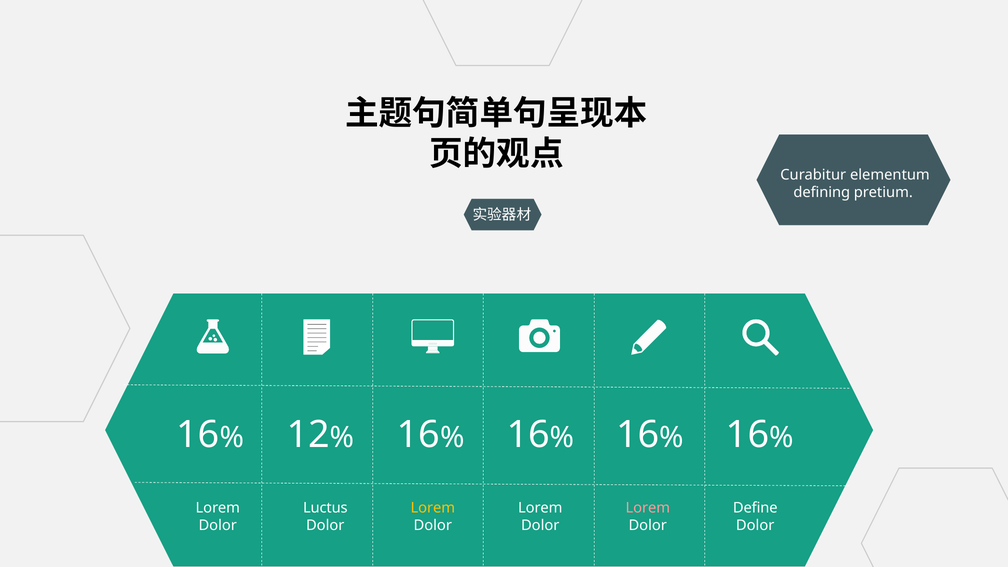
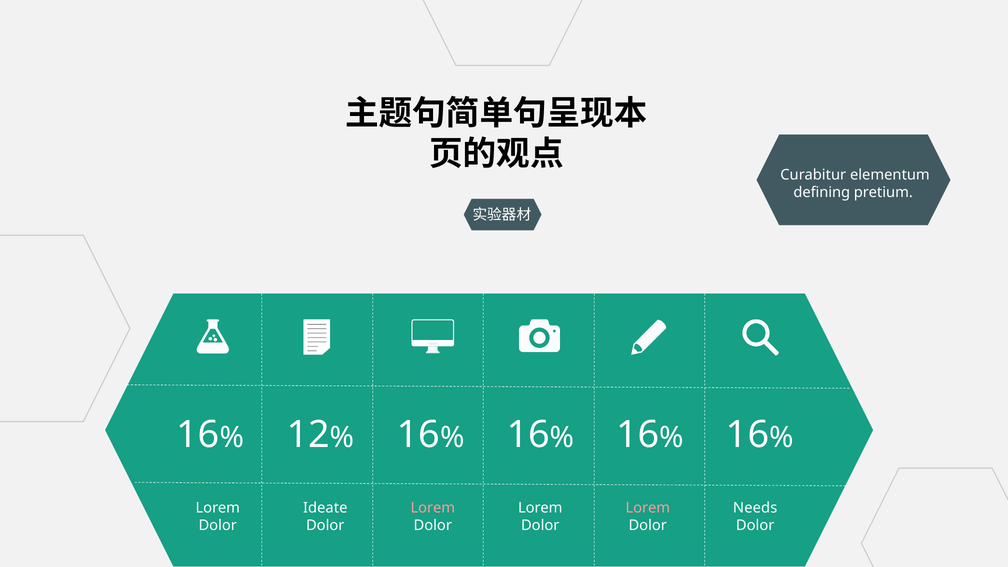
Luctus: Luctus -> Ideate
Lorem at (433, 508) colour: yellow -> pink
Define: Define -> Needs
